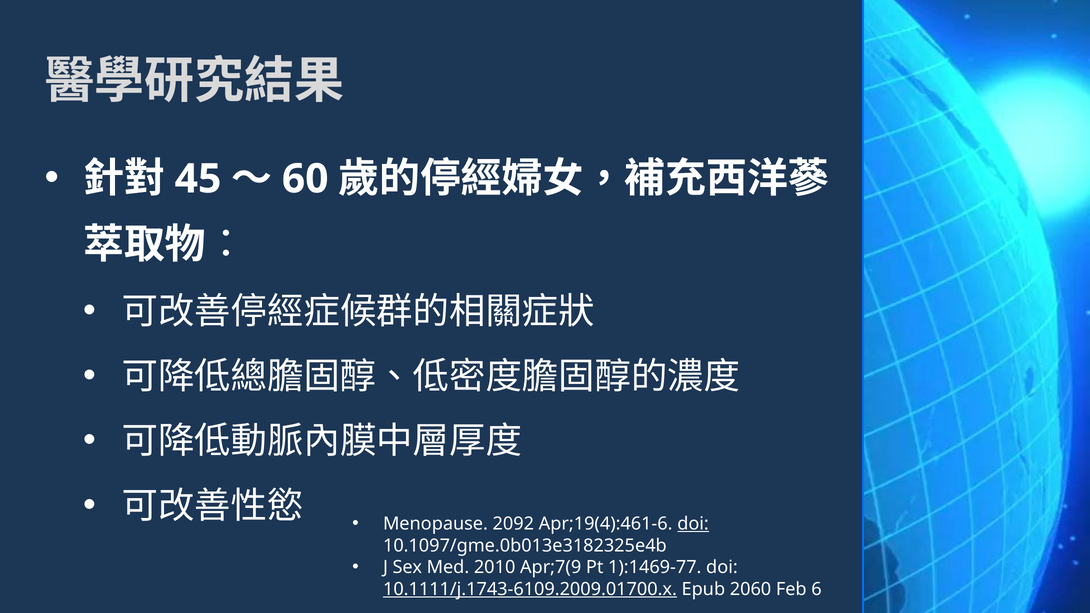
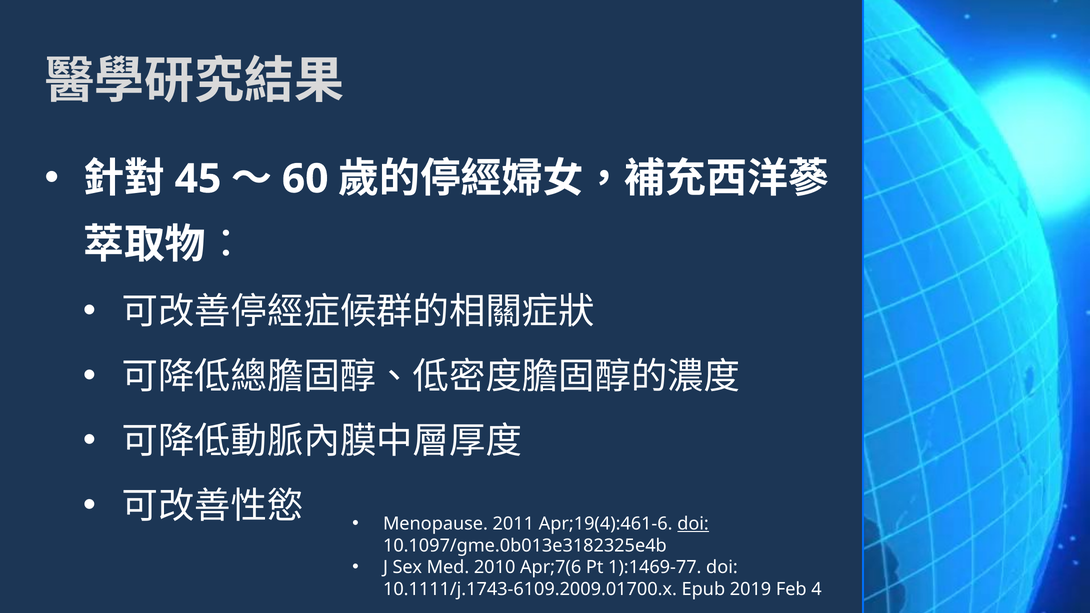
2092: 2092 -> 2011
Apr;7(9: Apr;7(9 -> Apr;7(6
10.1111/j.1743-6109.2009.01700.x underline: present -> none
2060: 2060 -> 2019
6: 6 -> 4
